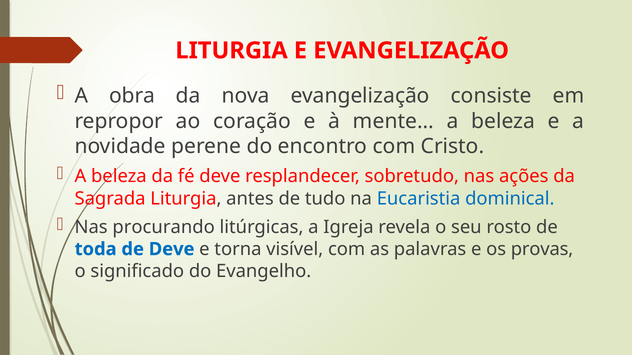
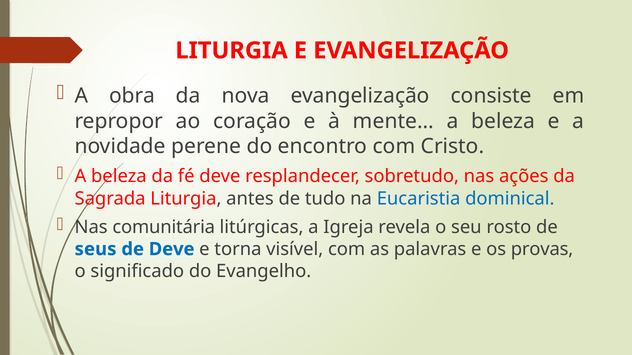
procurando: procurando -> comunitária
toda: toda -> seus
